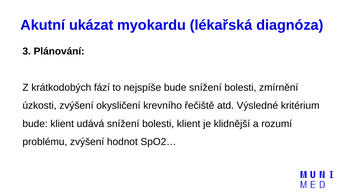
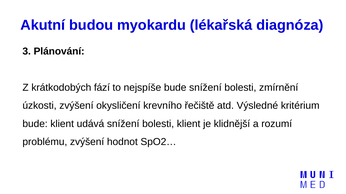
ukázat: ukázat -> budou
